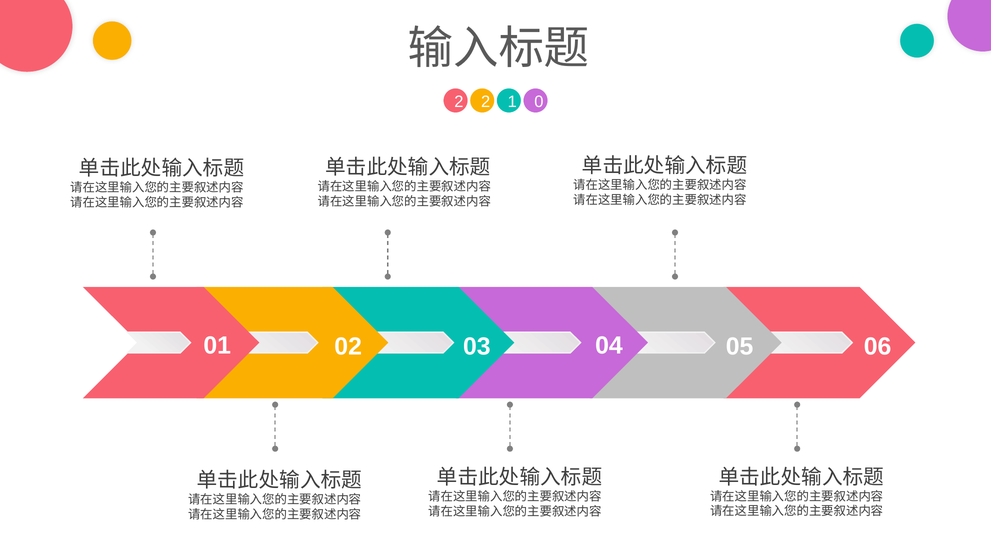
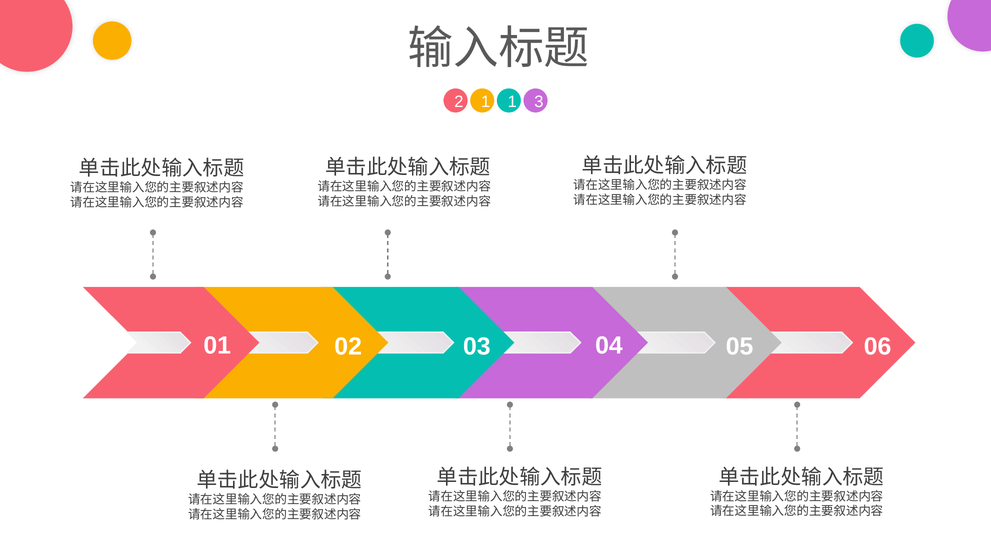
2 2: 2 -> 1
0: 0 -> 3
